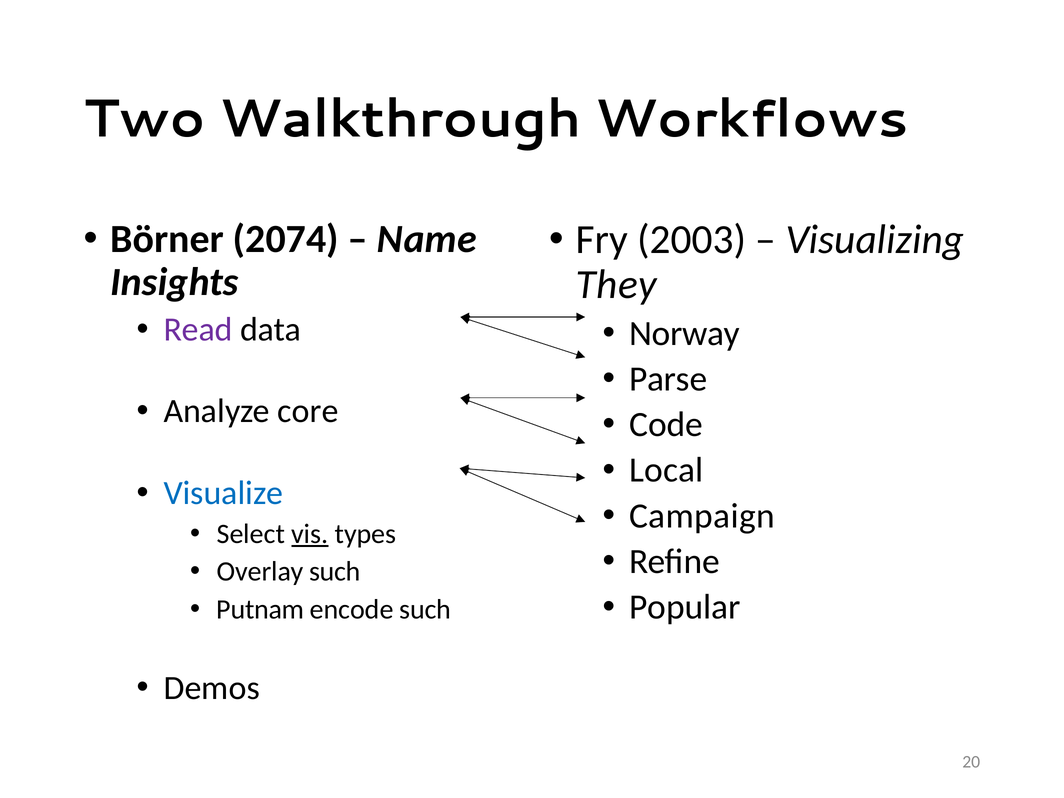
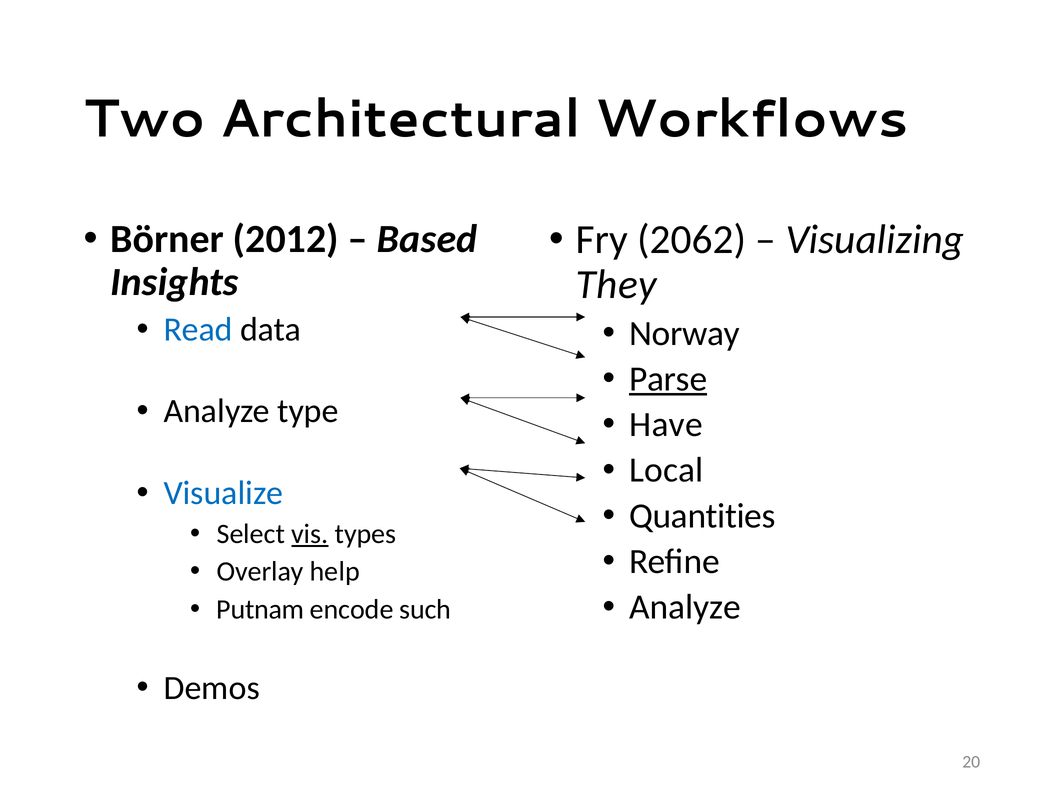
Walkthrough: Walkthrough -> Architectural
2003: 2003 -> 2062
2074: 2074 -> 2012
Name: Name -> Based
Read colour: purple -> blue
Parse underline: none -> present
core: core -> type
Code: Code -> Have
Campaign: Campaign -> Quantities
Overlay such: such -> help
Popular at (685, 607): Popular -> Analyze
